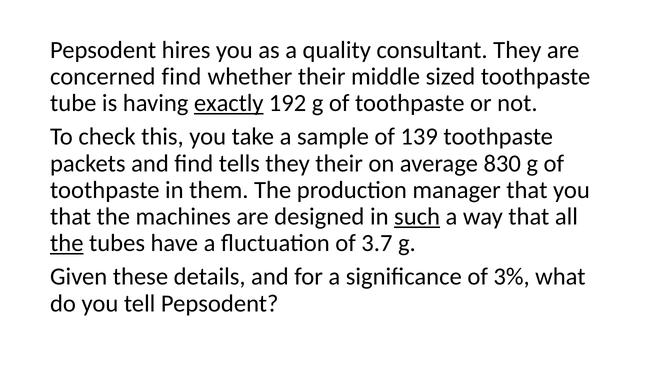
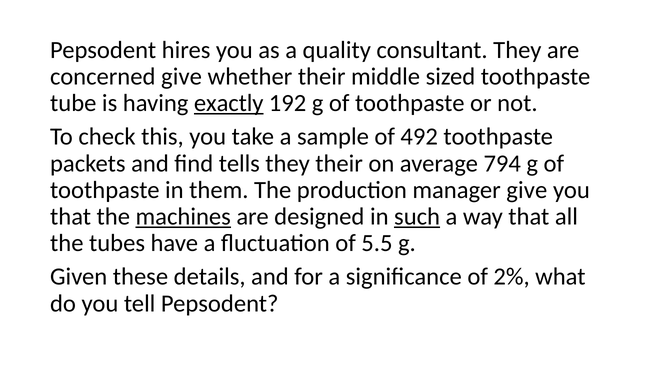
concerned find: find -> give
139: 139 -> 492
830: 830 -> 794
manager that: that -> give
machines underline: none -> present
the at (67, 243) underline: present -> none
3.7: 3.7 -> 5.5
3%: 3% -> 2%
